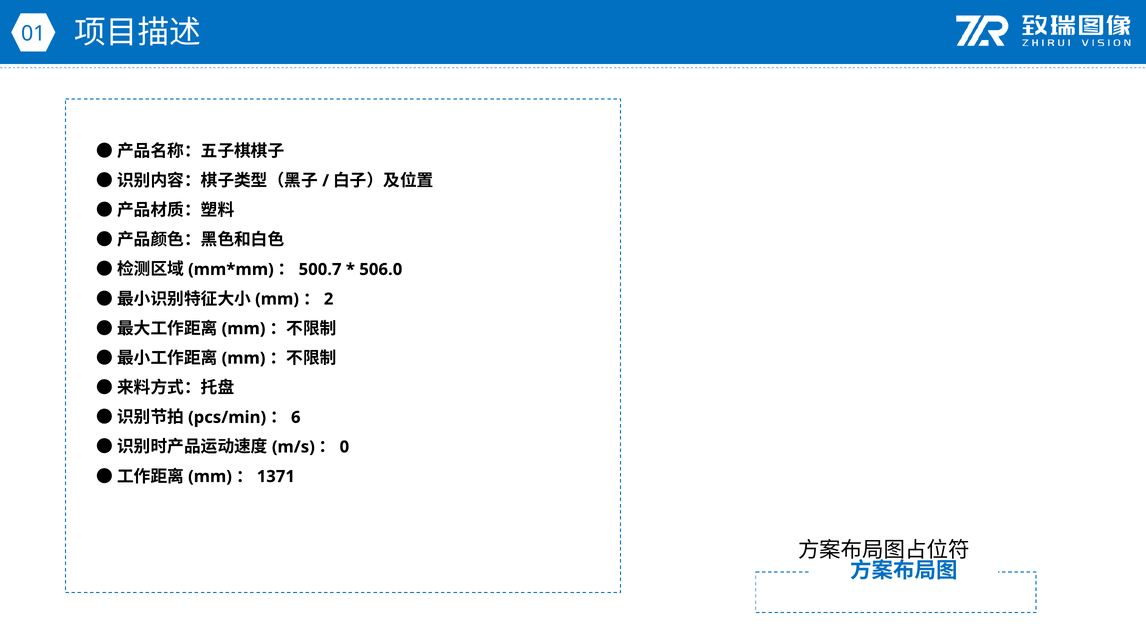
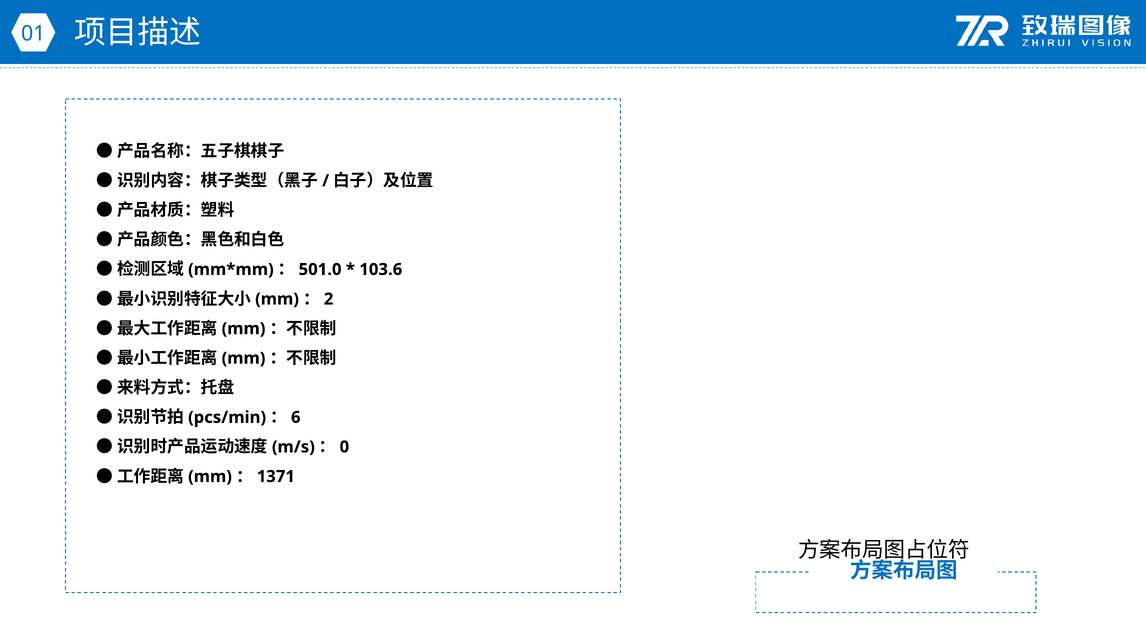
500.7: 500.7 -> 501.0
506.0: 506.0 -> 103.6
